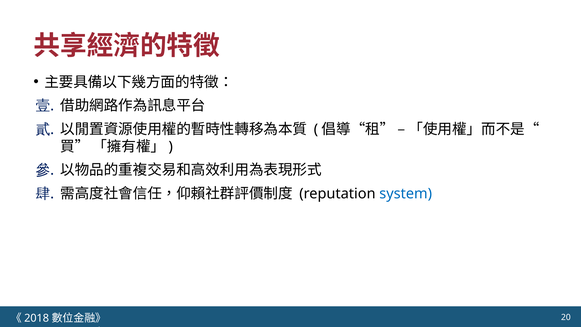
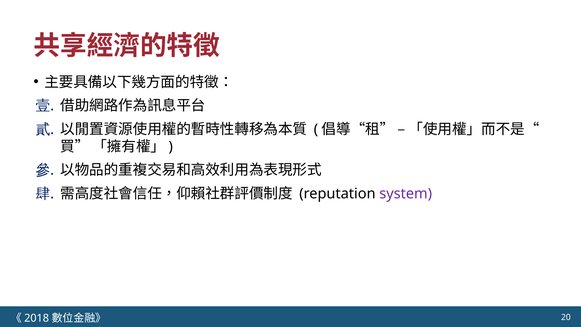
system colour: blue -> purple
